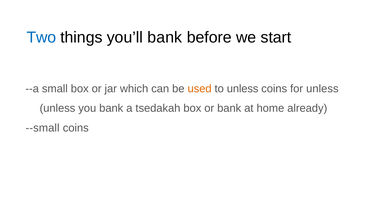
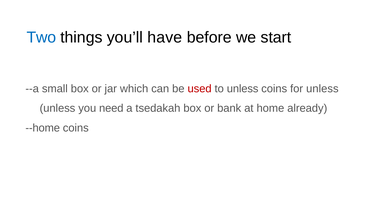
you’ll bank: bank -> have
used colour: orange -> red
you bank: bank -> need
--small: --small -> --home
